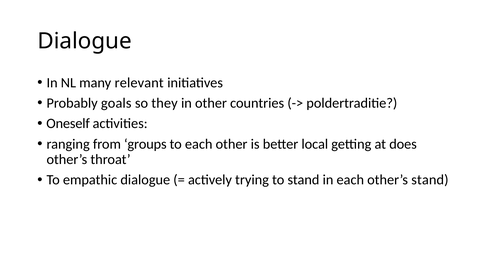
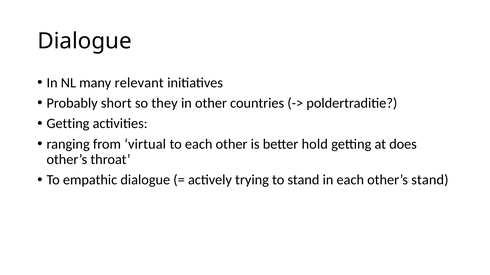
goals: goals -> short
Oneself at (68, 124): Oneself -> Getting
groups: groups -> virtual
local: local -> hold
